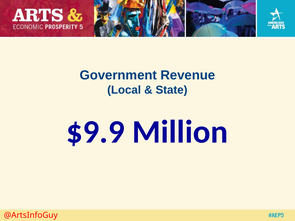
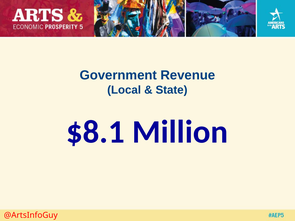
$9.9: $9.9 -> $8.1
